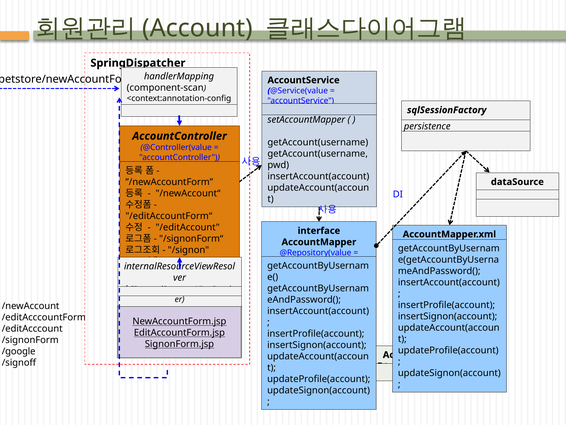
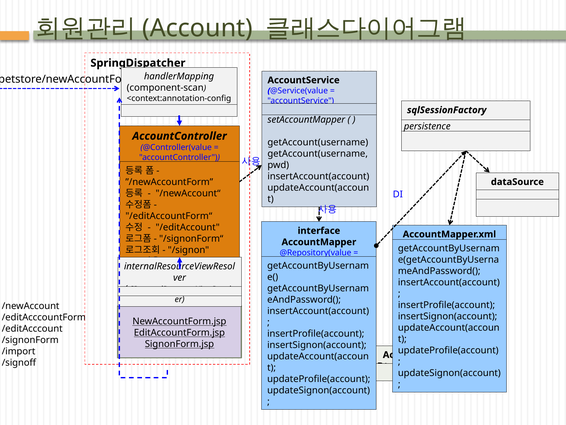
/google: /google -> /import
